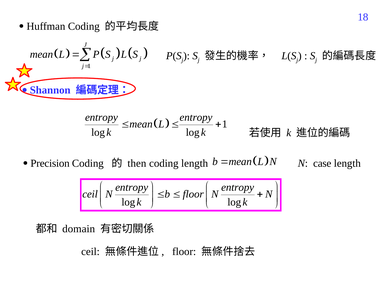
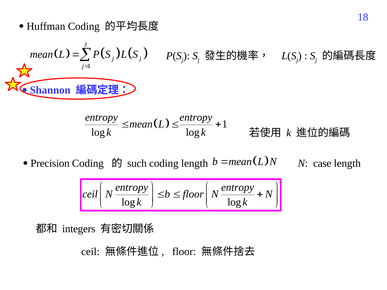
then: then -> such
domain: domain -> integers
